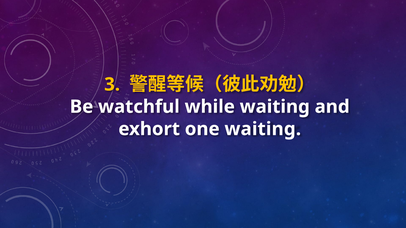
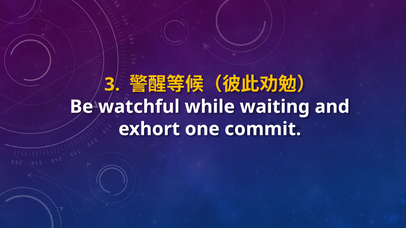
one waiting: waiting -> commit
